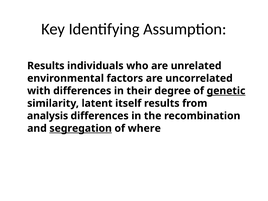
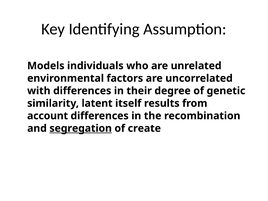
Results at (46, 66): Results -> Models
genetic underline: present -> none
analysis: analysis -> account
where: where -> create
